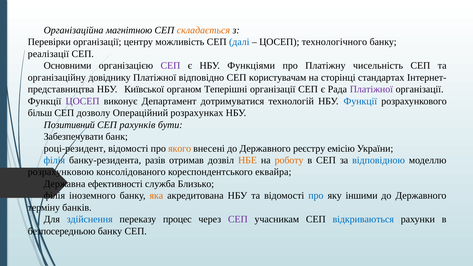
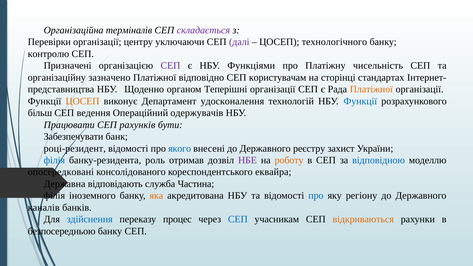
магнітною: магнітною -> терміналів
складається colour: orange -> purple
можливість: можливість -> уключаючи
далі colour: blue -> purple
реалізації: реалізації -> контролю
Основними: Основними -> Призначені
довіднику: довіднику -> зазначено
Київської: Київської -> Щоденно
Платіжної at (371, 89) colour: purple -> orange
ЦОСЕП at (83, 101) colour: purple -> orange
дотримуватися: дотримуватися -> удосконалення
дозволу: дозволу -> ведення
розрахунках: розрахунках -> одержувачів
Позитивний: Позитивний -> Працювати
якого colour: orange -> blue
емісію: емісію -> захист
разів: разів -> роль
НБЕ colour: orange -> purple
розрахунковою: розрахунковою -> опосередковані
ефективності: ефективності -> відповідають
Близько: Близько -> Частина
іншими: іншими -> регіону
терміну: терміну -> каналів
СЕП at (238, 219) colour: purple -> blue
відкриваються colour: blue -> orange
